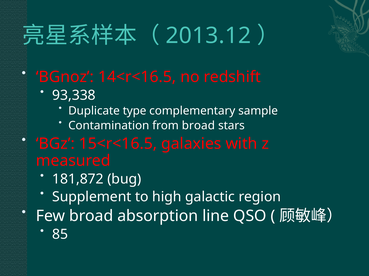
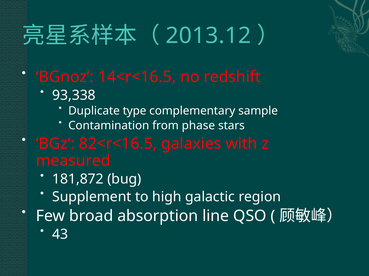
from broad: broad -> phase
15<r<16.5: 15<r<16.5 -> 82<r<16.5
85: 85 -> 43
